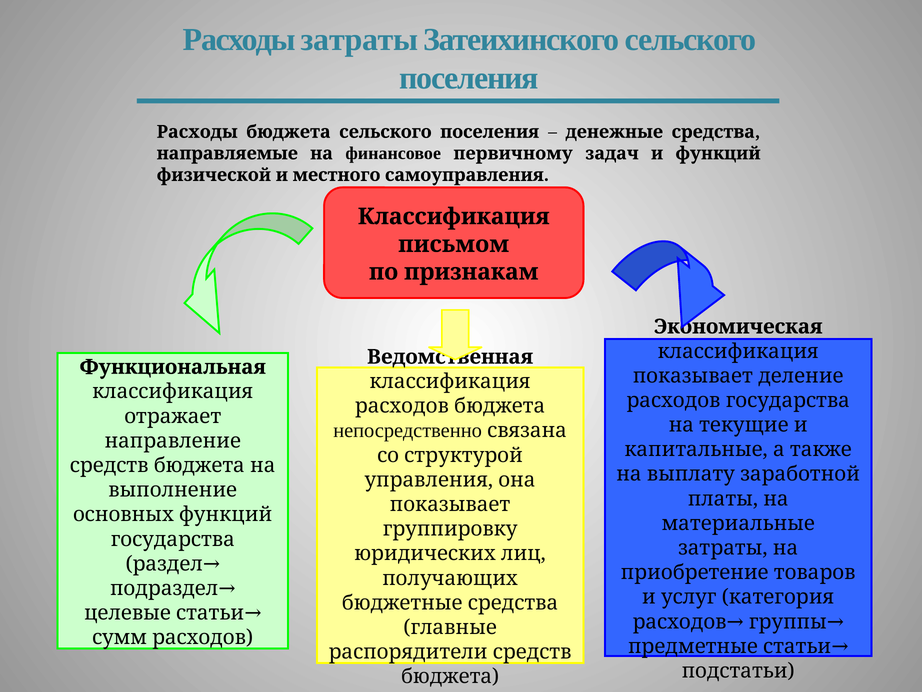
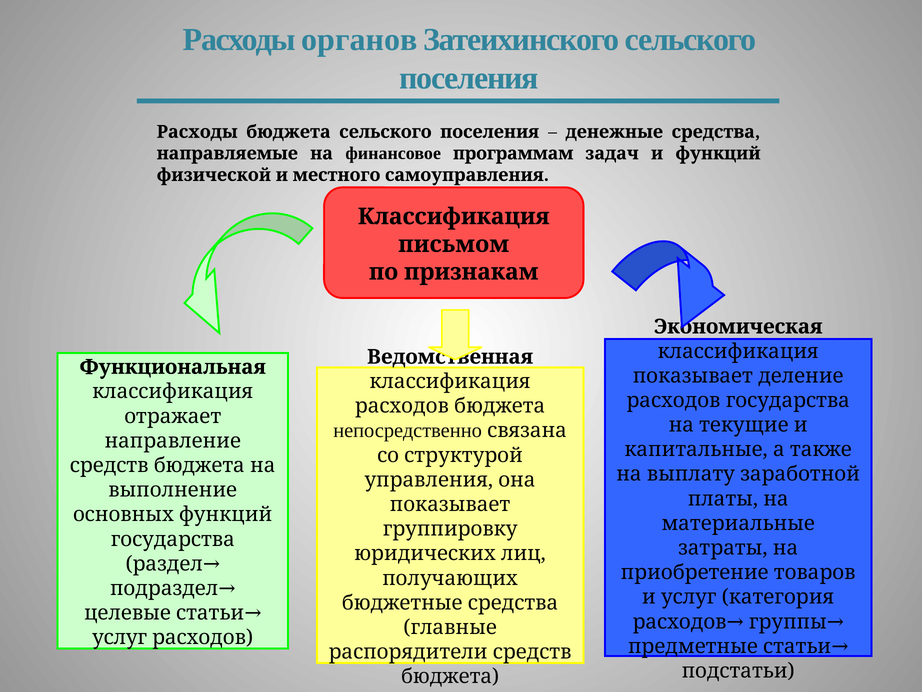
Расходы затраты: затраты -> органов
первичному: первичному -> программам
сумм at (120, 637): сумм -> услуг
